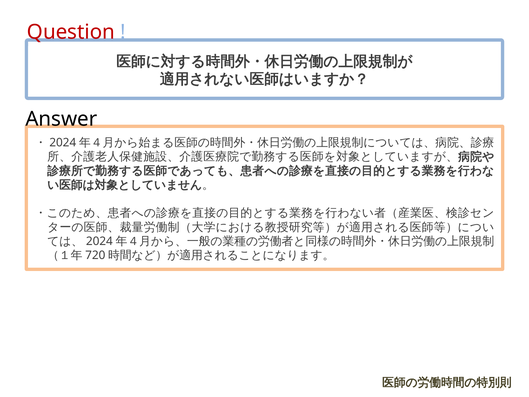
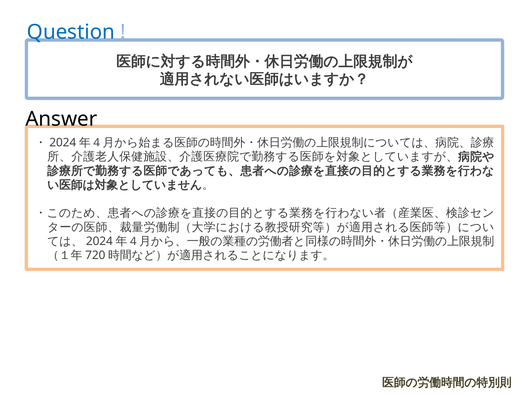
Question colour: red -> blue
